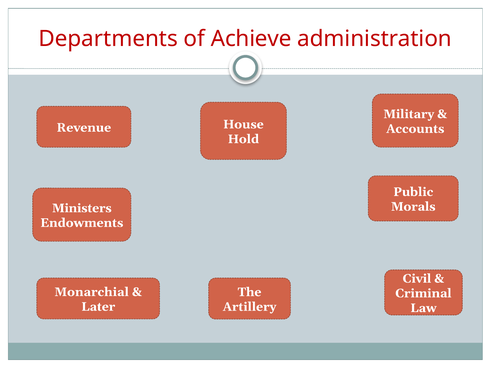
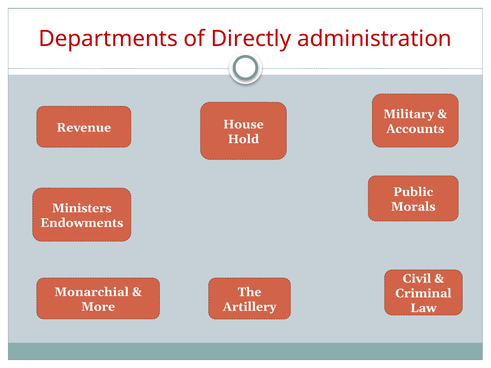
Achieve: Achieve -> Directly
Later: Later -> More
